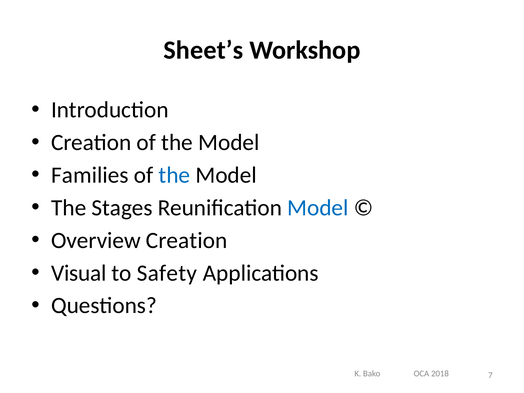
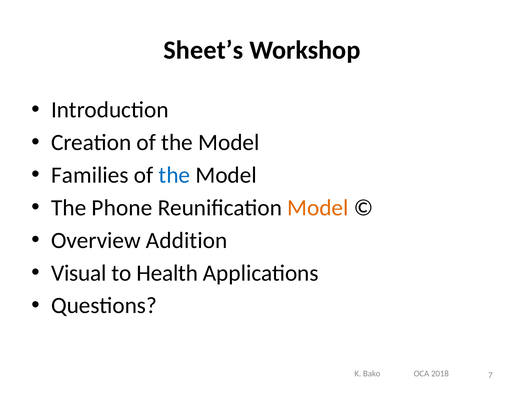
Stages: Stages -> Phone
Model at (318, 208) colour: blue -> orange
Overview Creation: Creation -> Addition
Safety: Safety -> Health
